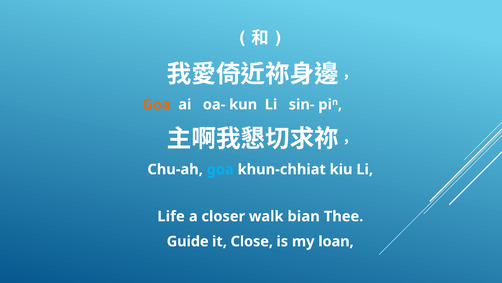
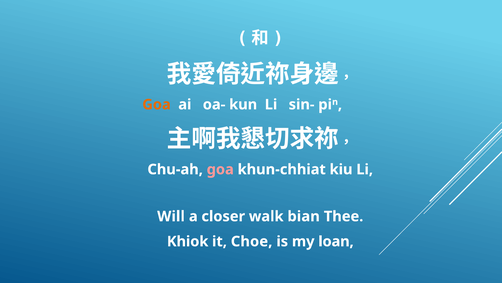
goa at (220, 169) colour: light blue -> pink
Life: Life -> Will
Guide: Guide -> Khiok
Close: Close -> Choe
